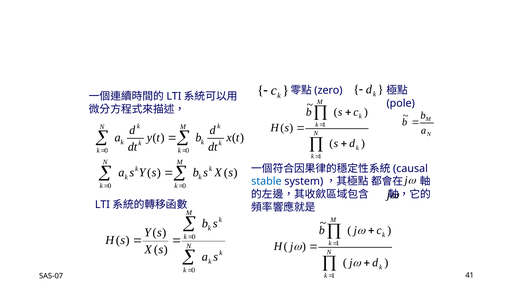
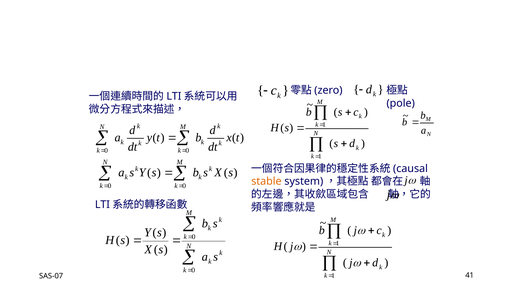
stable colour: blue -> orange
